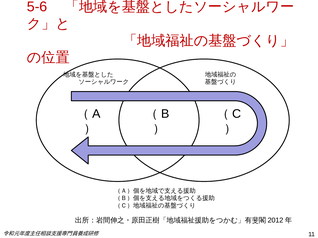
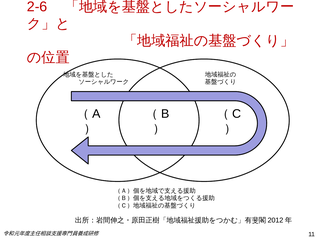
5-6: 5-6 -> 2-6
